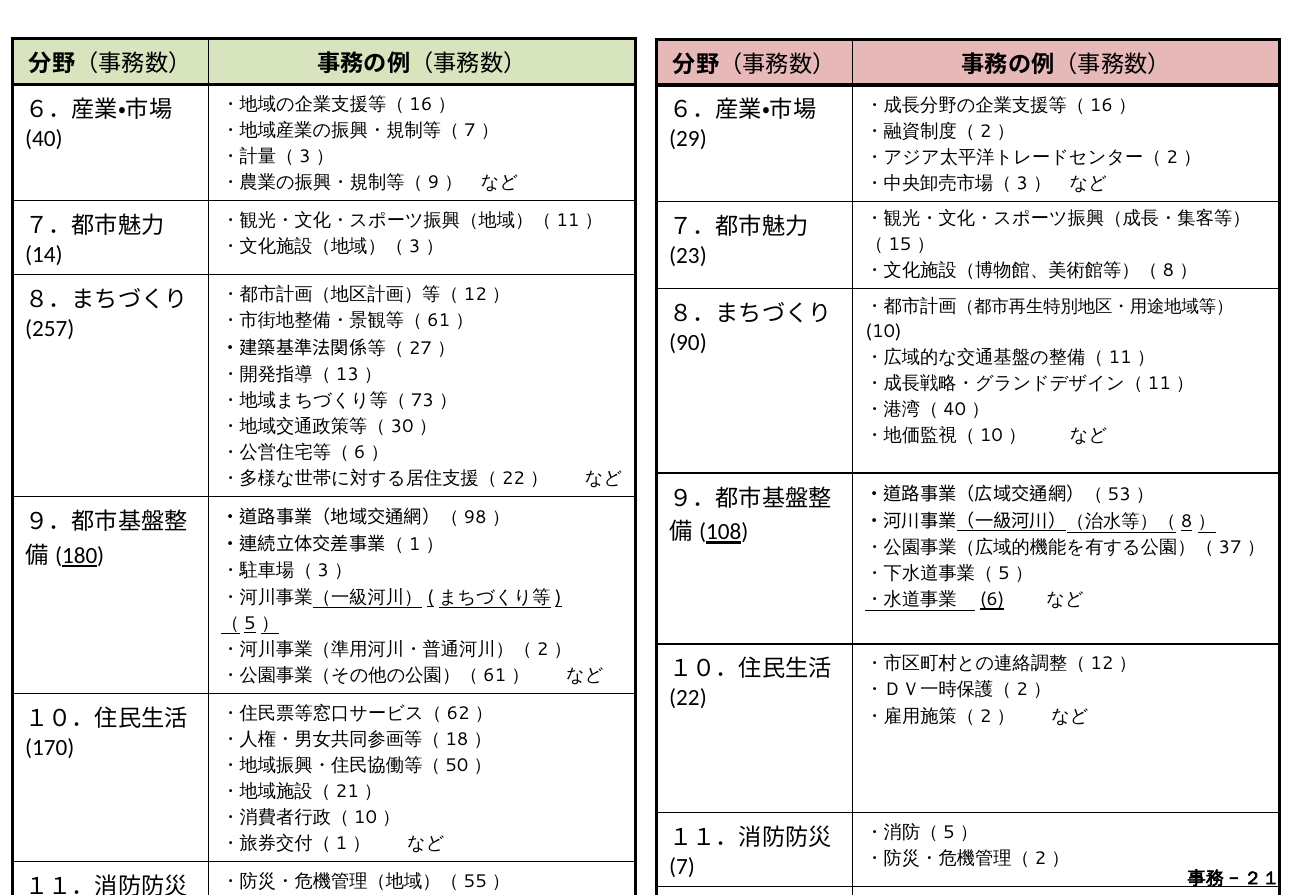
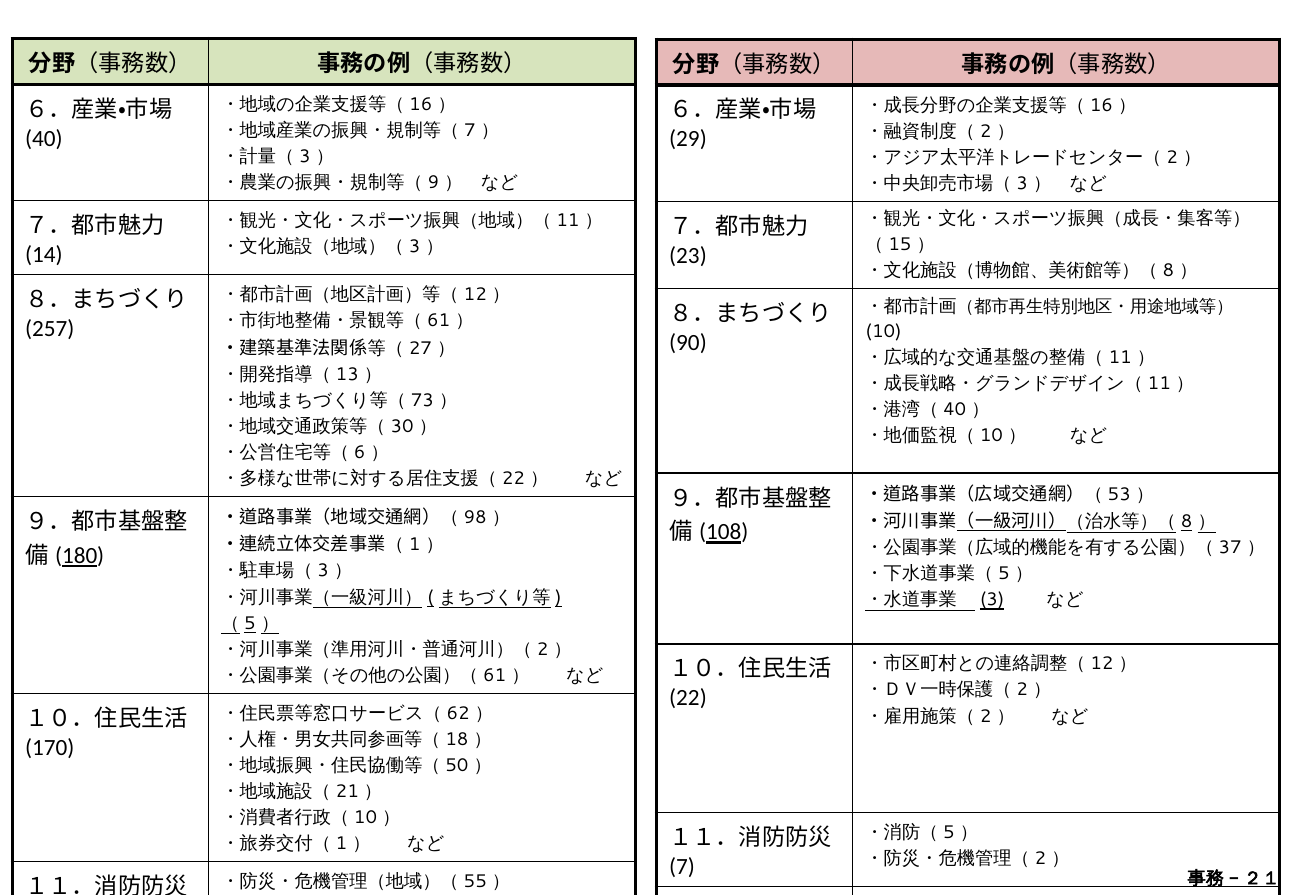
6 at (992, 599): 6 -> 3
